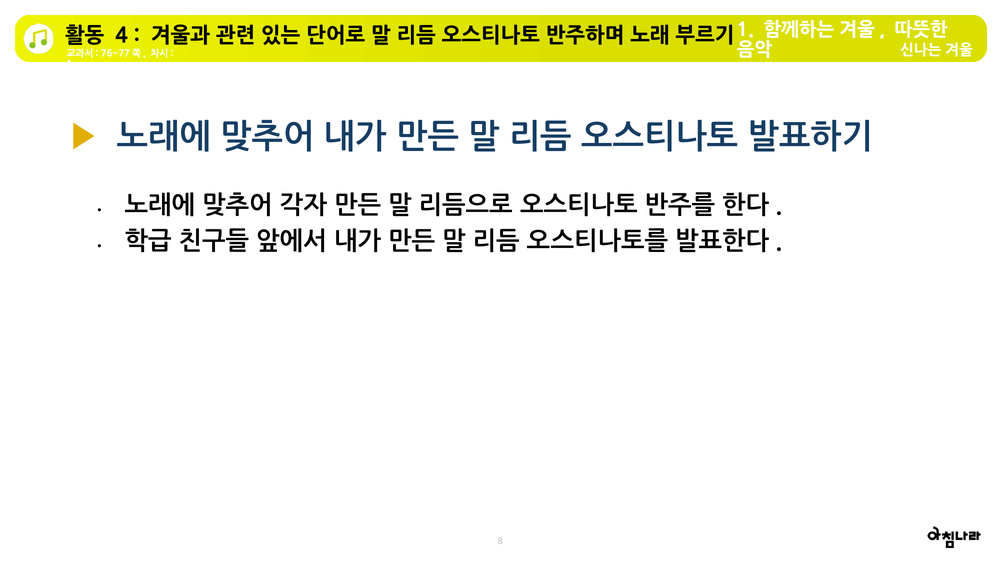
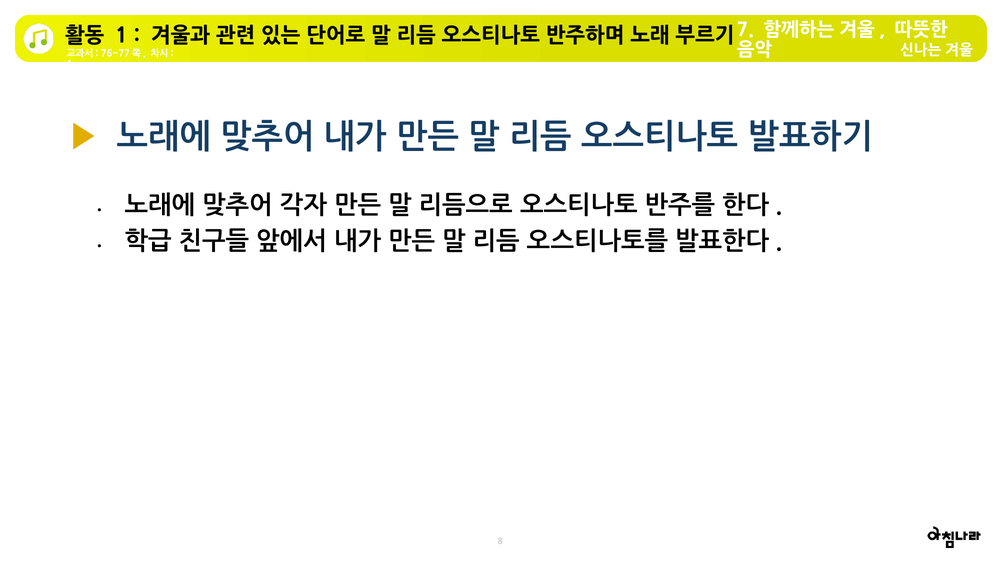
4 at (122, 36): 4 -> 1
1 at (745, 30): 1 -> 7
